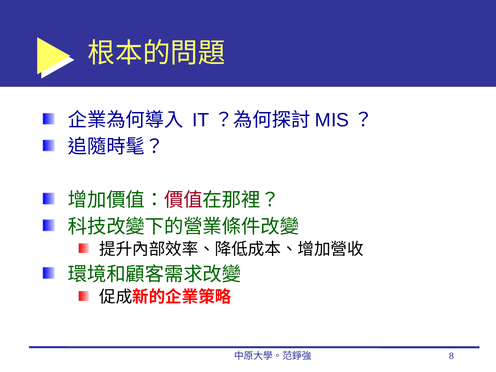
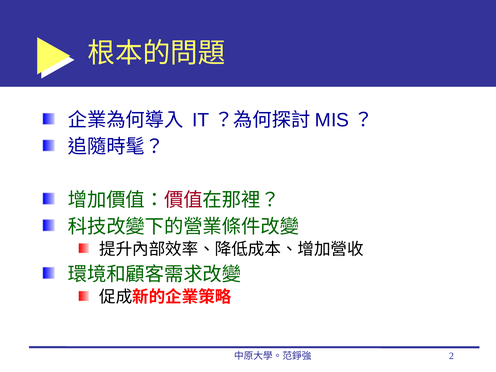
8: 8 -> 2
